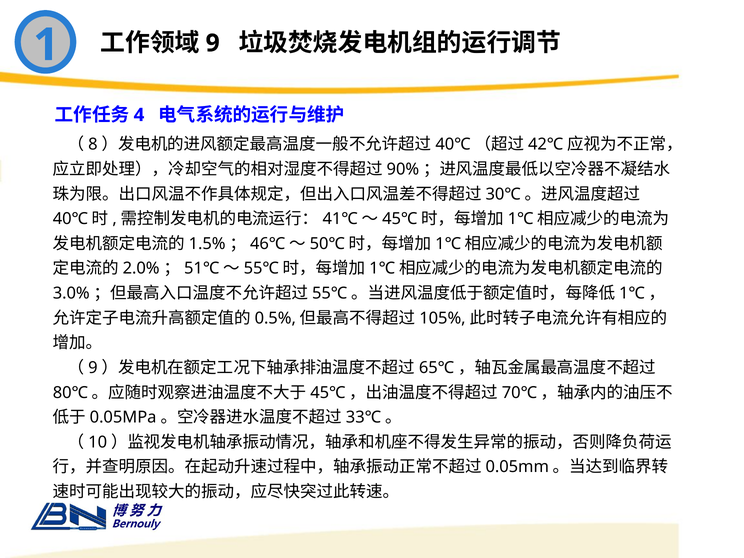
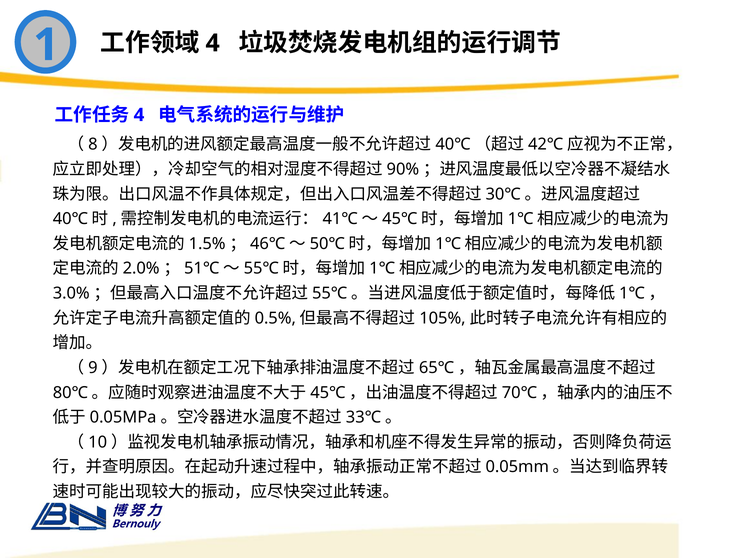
9 at (213, 43): 9 -> 4
